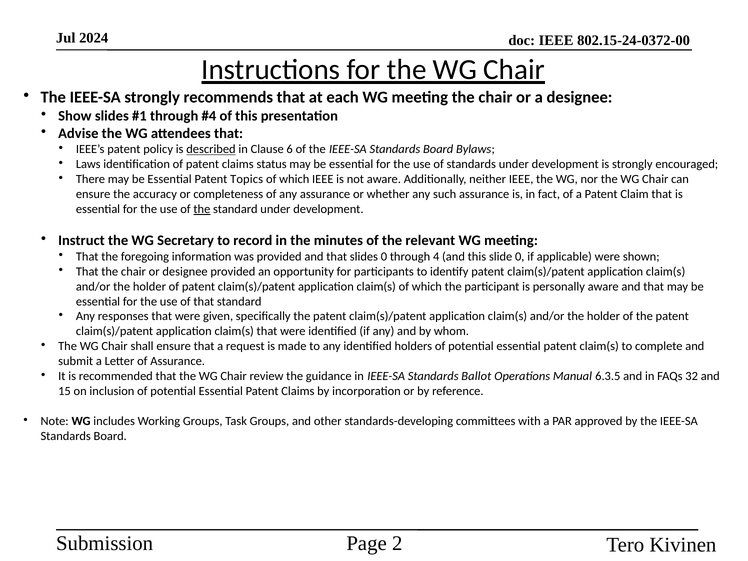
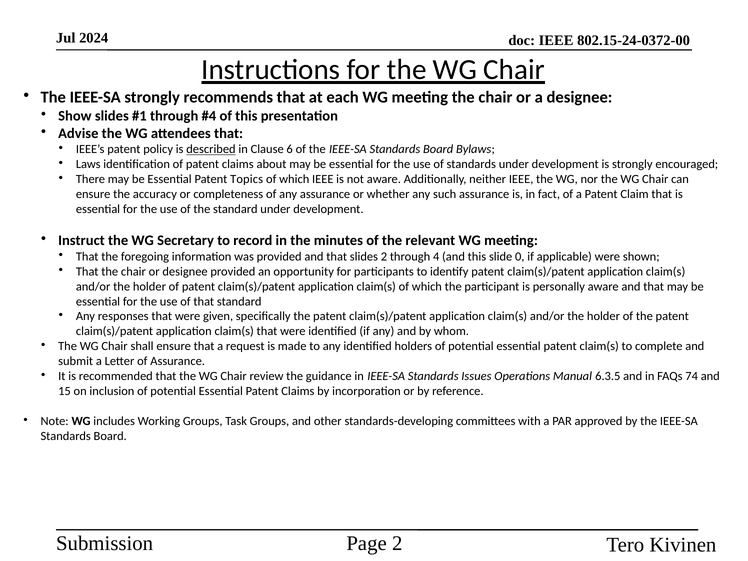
status: status -> about
the at (202, 209) underline: present -> none
slides 0: 0 -> 2
Ballot: Ballot -> Issues
32: 32 -> 74
